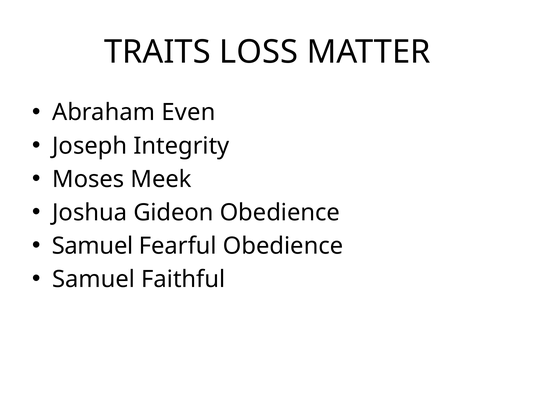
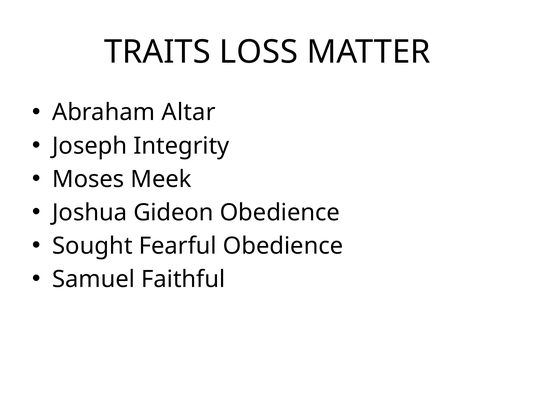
Even: Even -> Altar
Samuel at (93, 245): Samuel -> Sought
